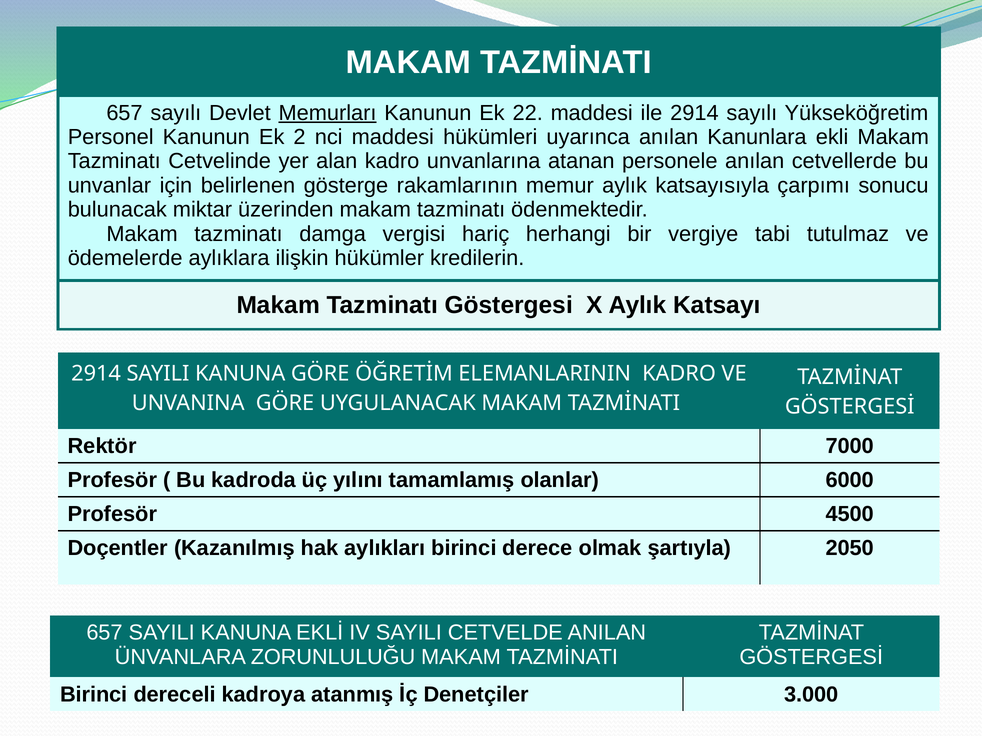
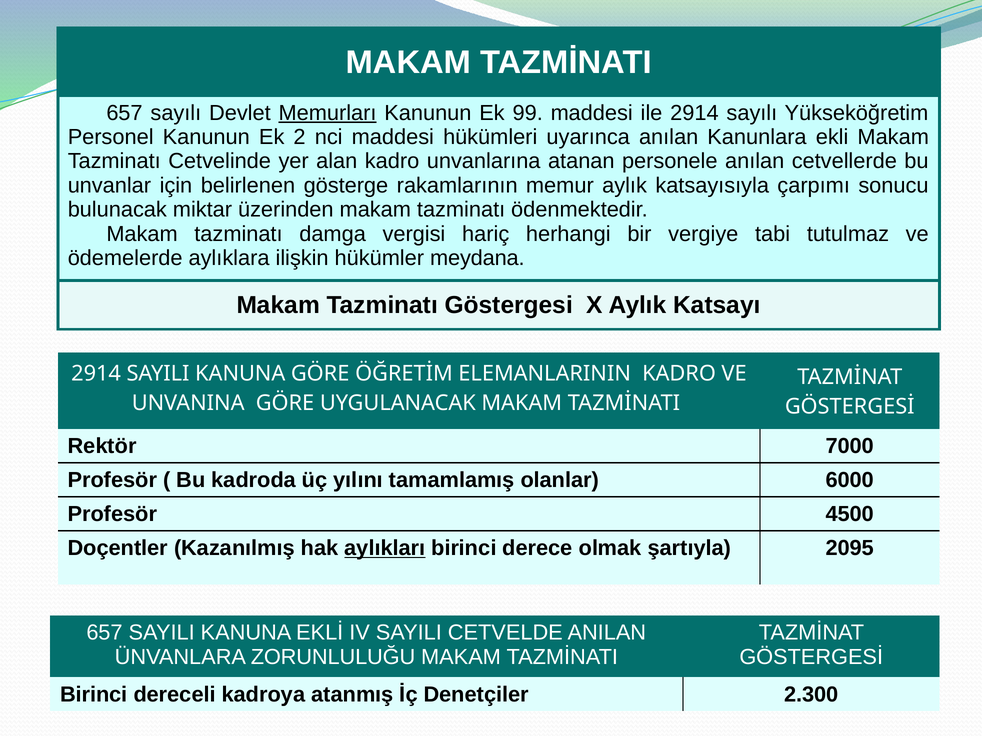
22: 22 -> 99
kredilerin: kredilerin -> meydana
aylıkları underline: none -> present
2050: 2050 -> 2095
3.000: 3.000 -> 2.300
